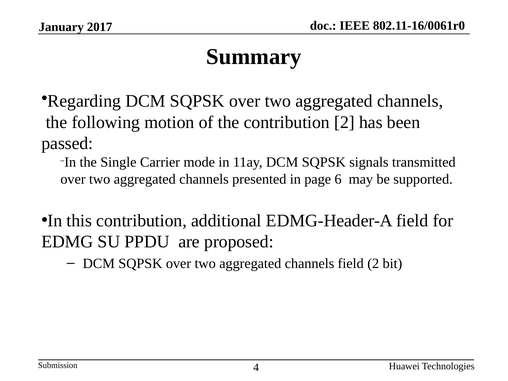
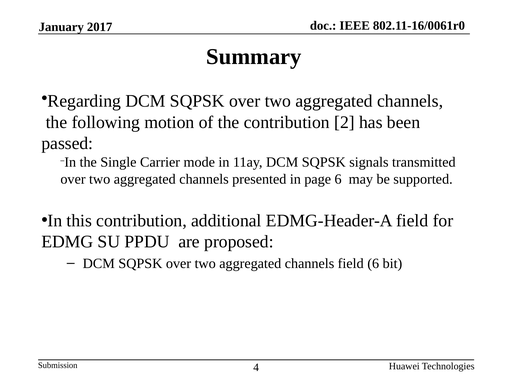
field 2: 2 -> 6
